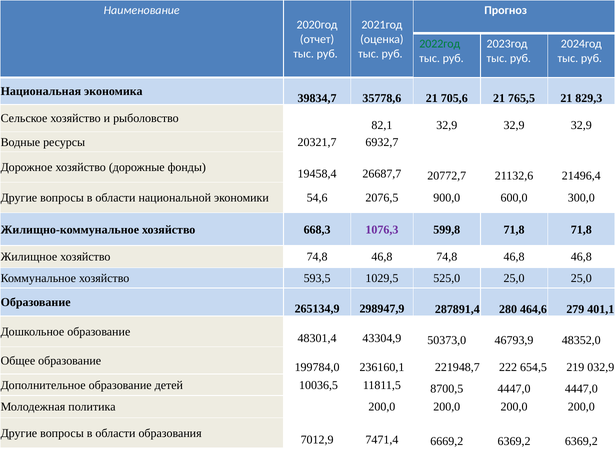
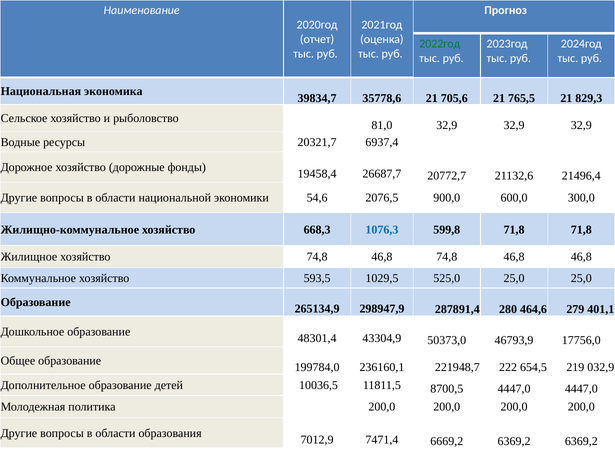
82,1: 82,1 -> 81,0
6932,7: 6932,7 -> 6937,4
1076,3 colour: purple -> blue
48352,0: 48352,0 -> 17756,0
